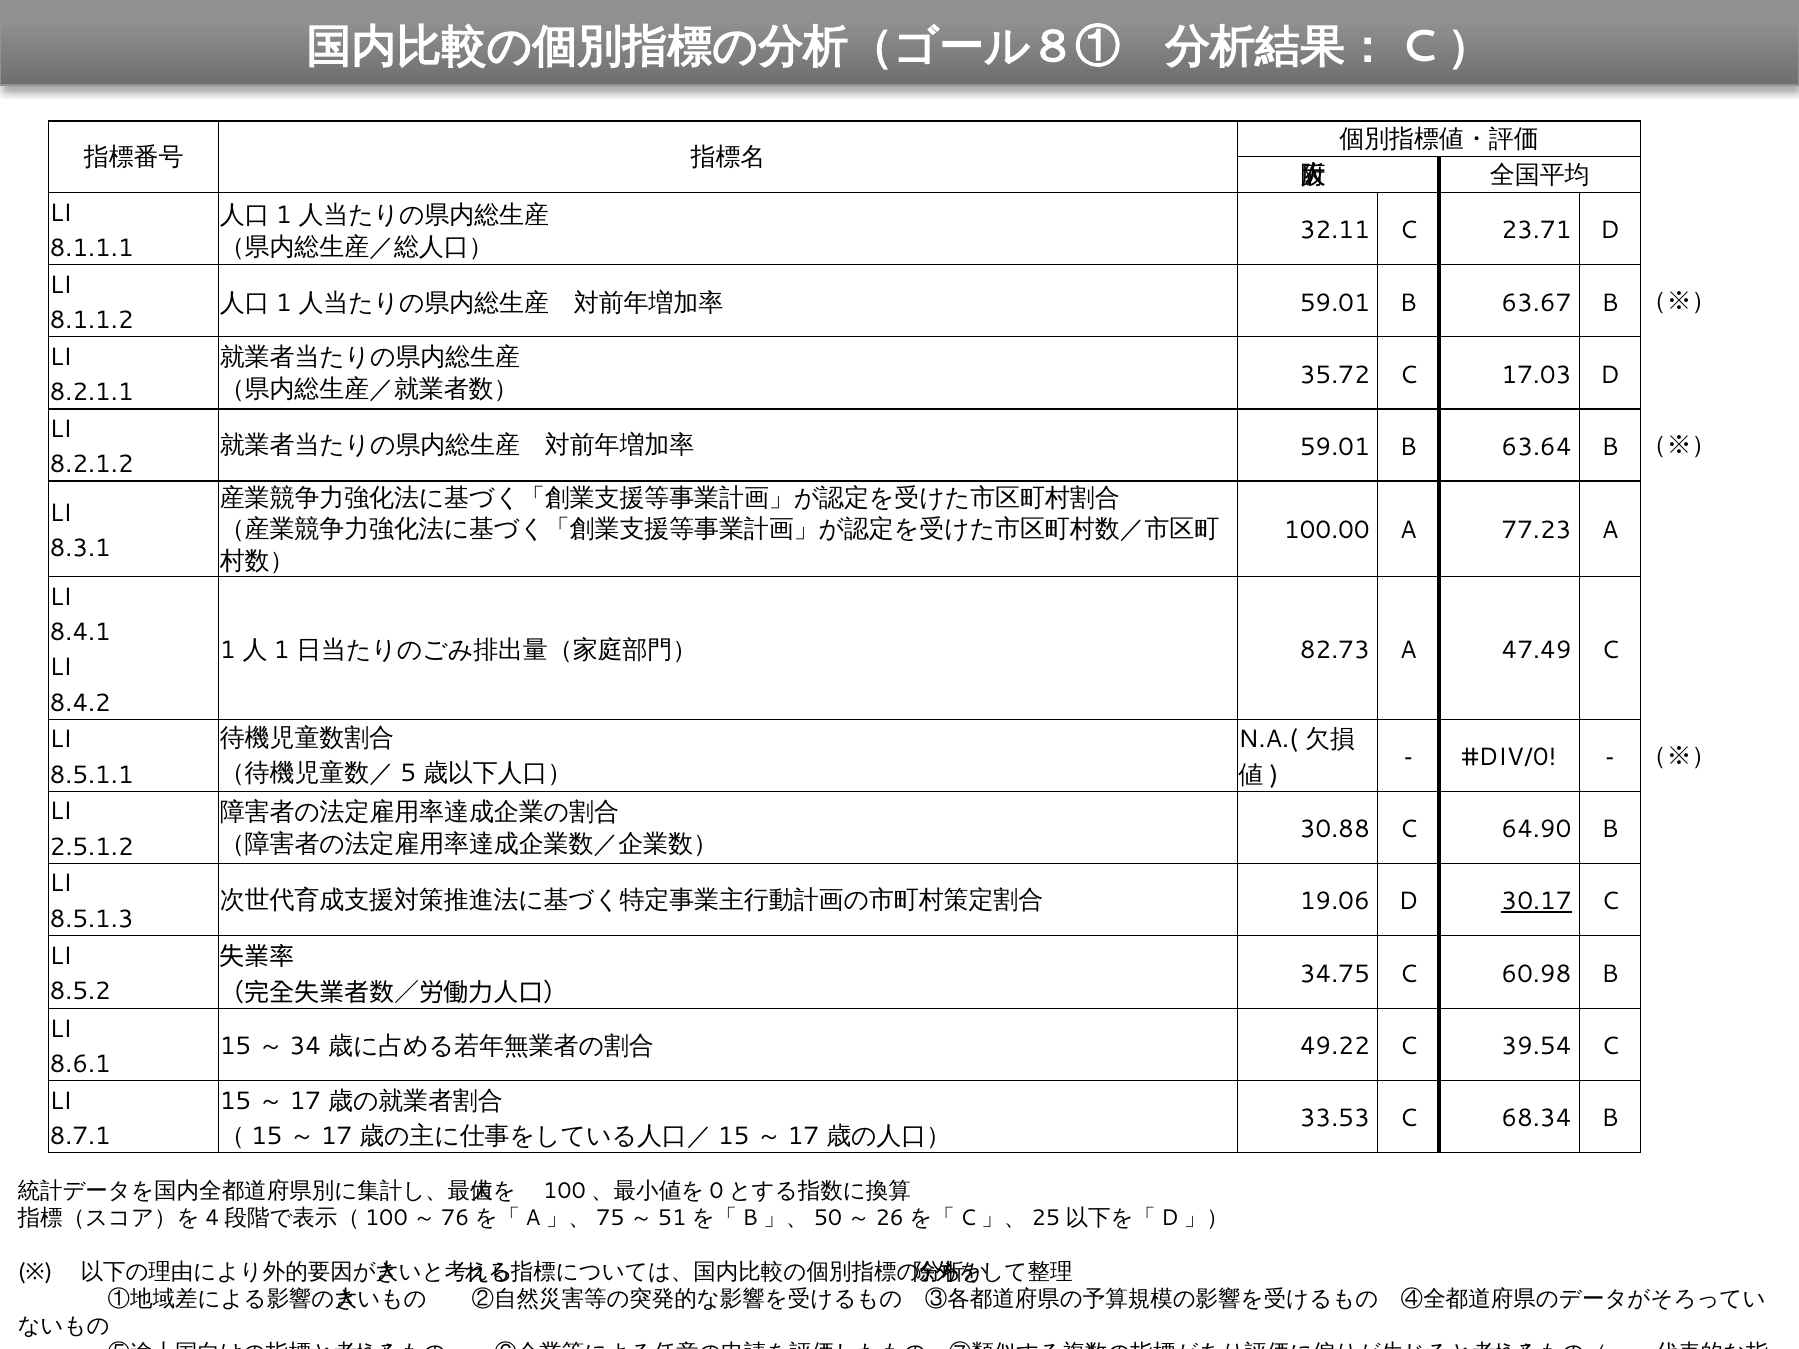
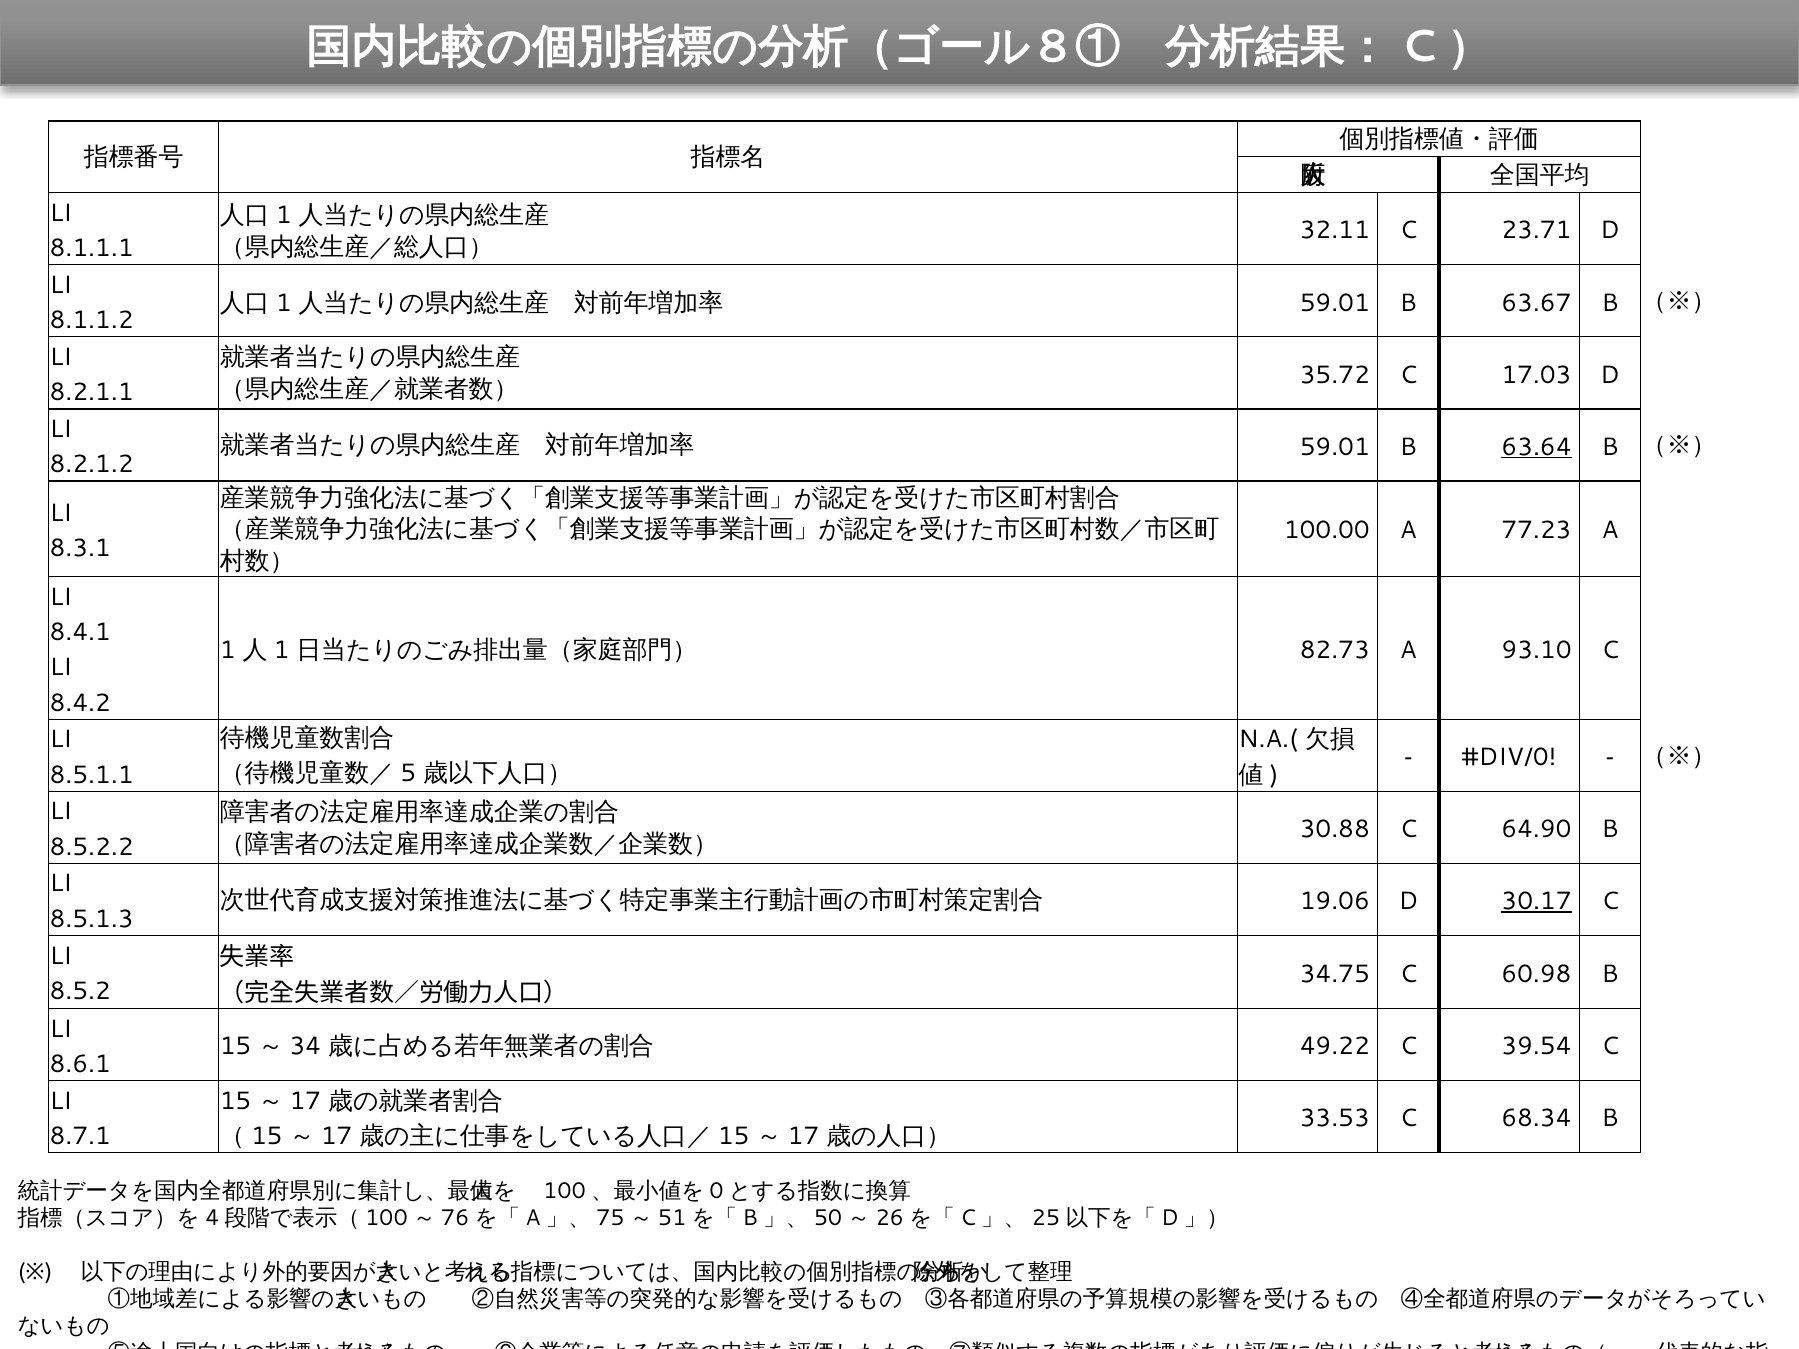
63.64 underline: none -> present
47.49: 47.49 -> 93.10
2.5.1.2: 2.5.1.2 -> 8.5.2.2
